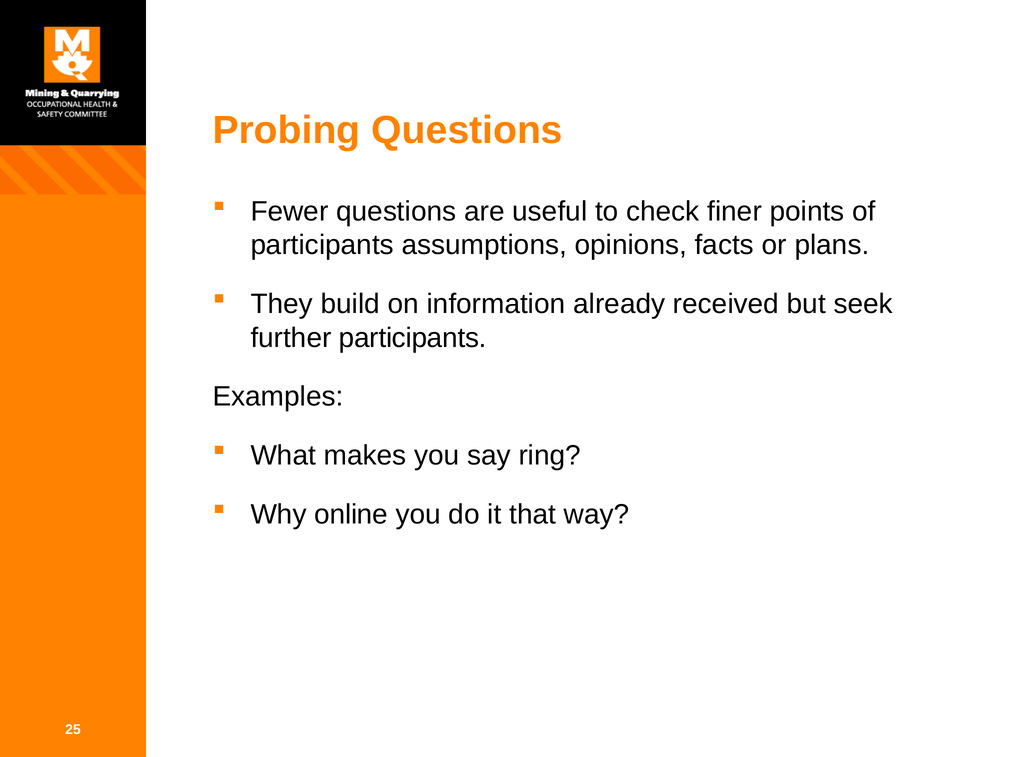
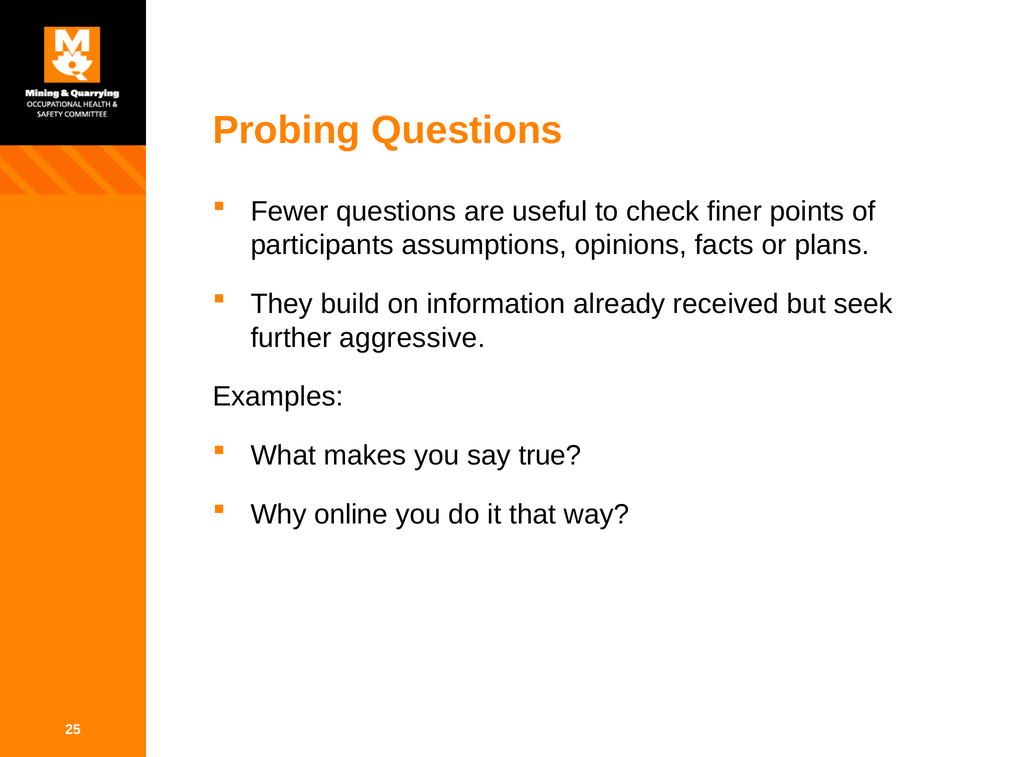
further participants: participants -> aggressive
ring: ring -> true
